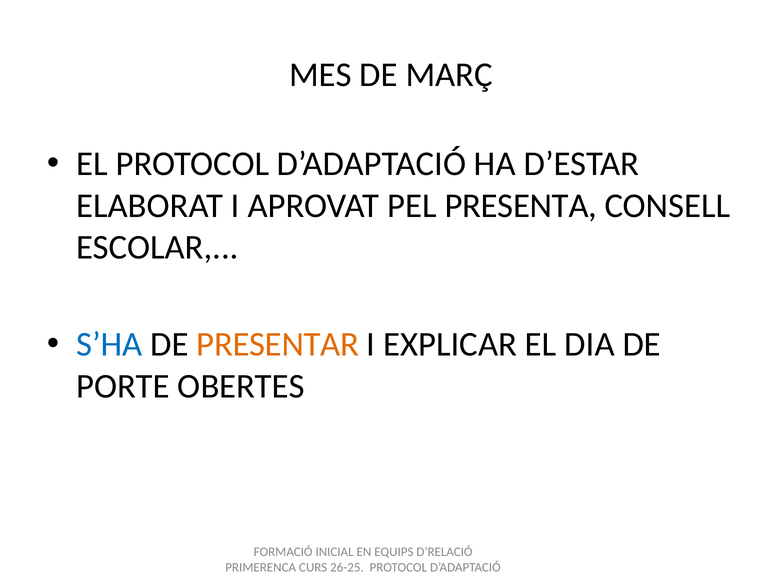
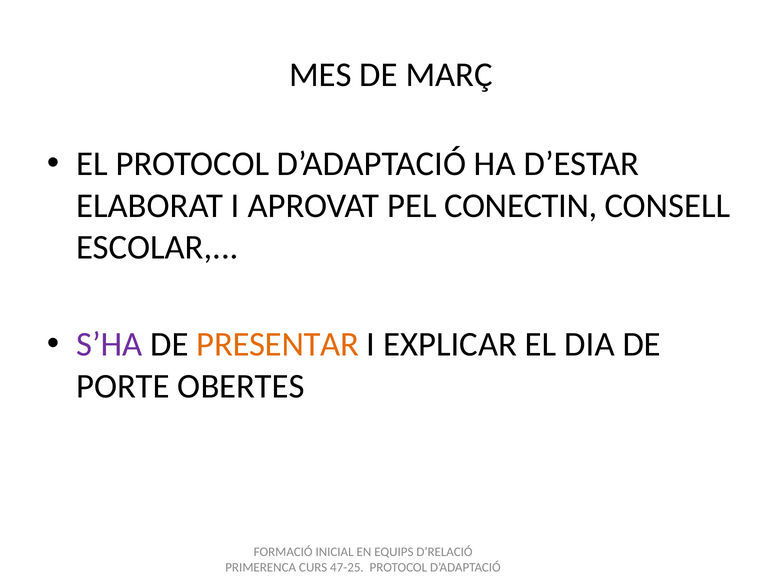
PRESENTA: PRESENTA -> CONECTIN
S’HA colour: blue -> purple
26-25: 26-25 -> 47-25
